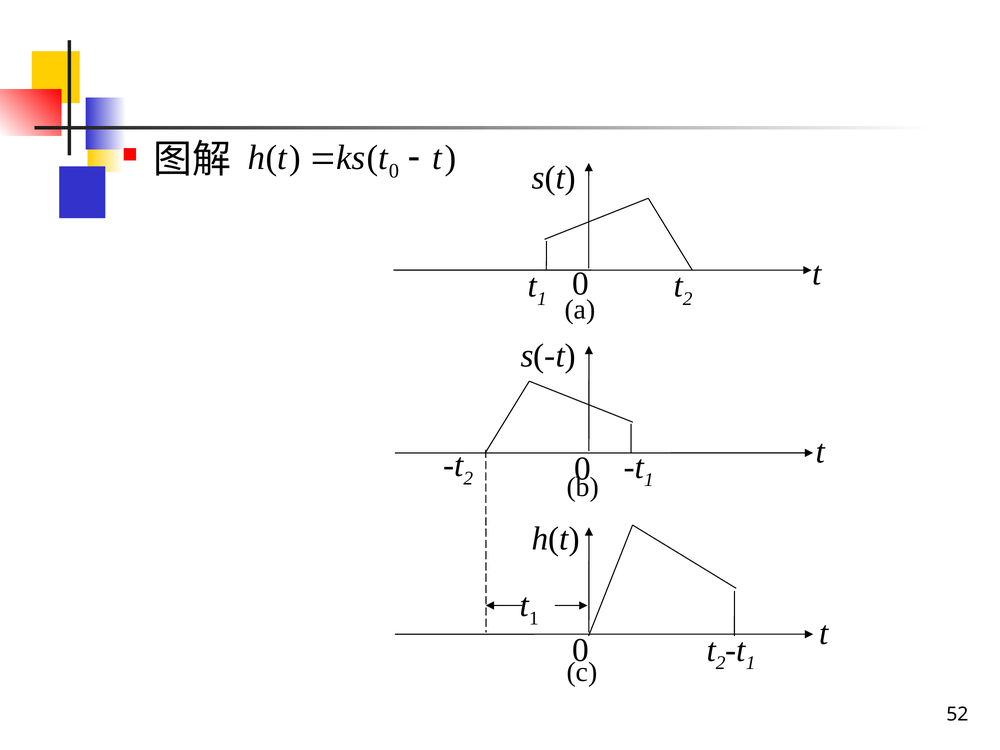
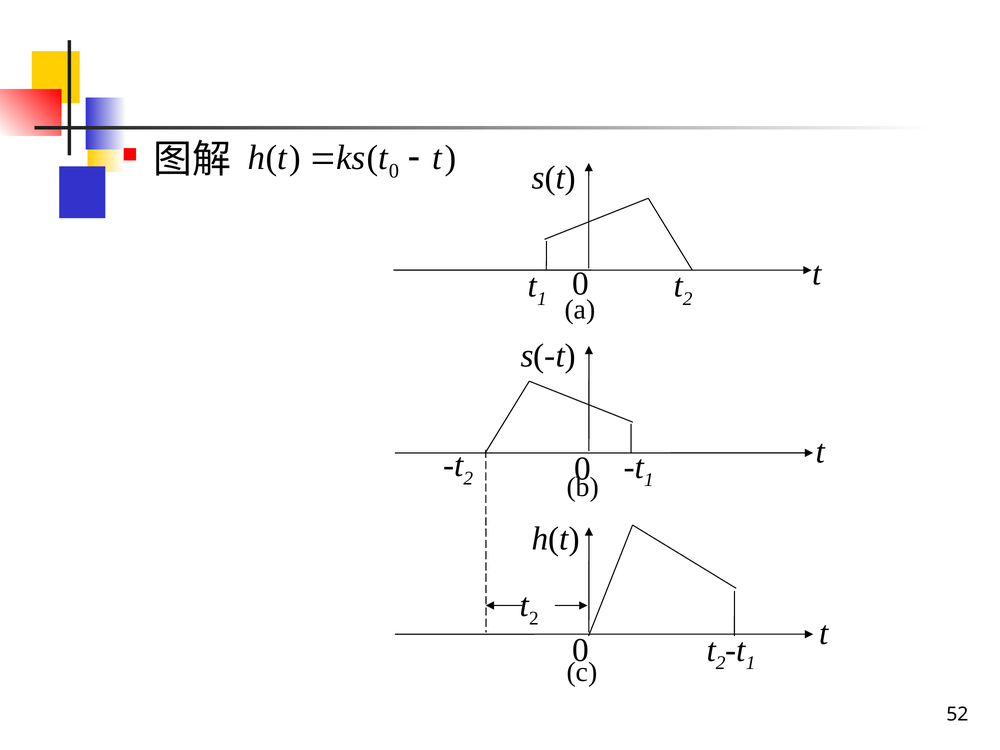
1 at (534, 618): 1 -> 2
